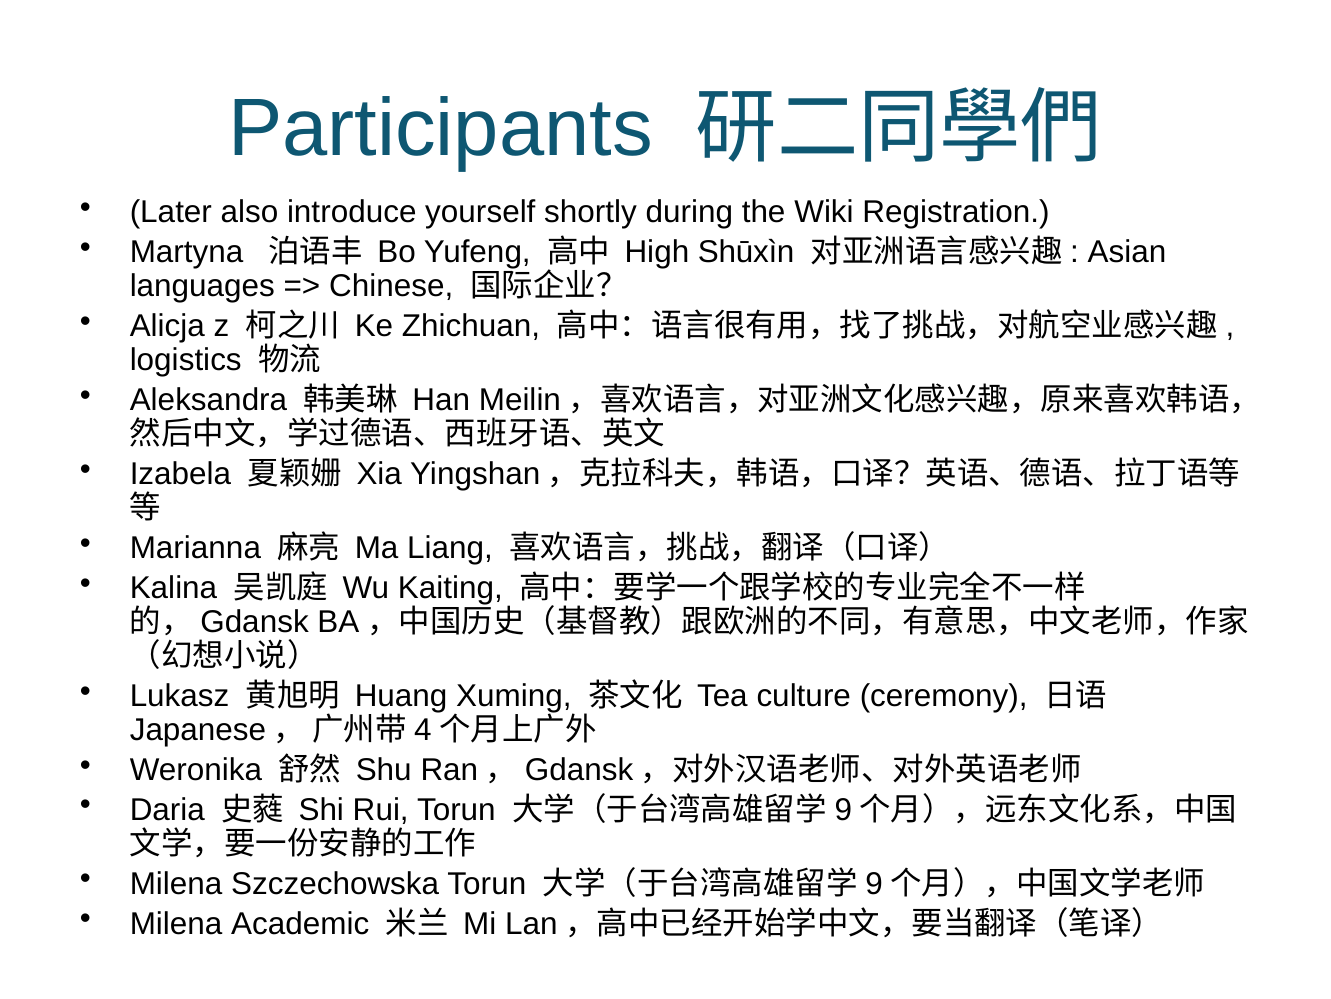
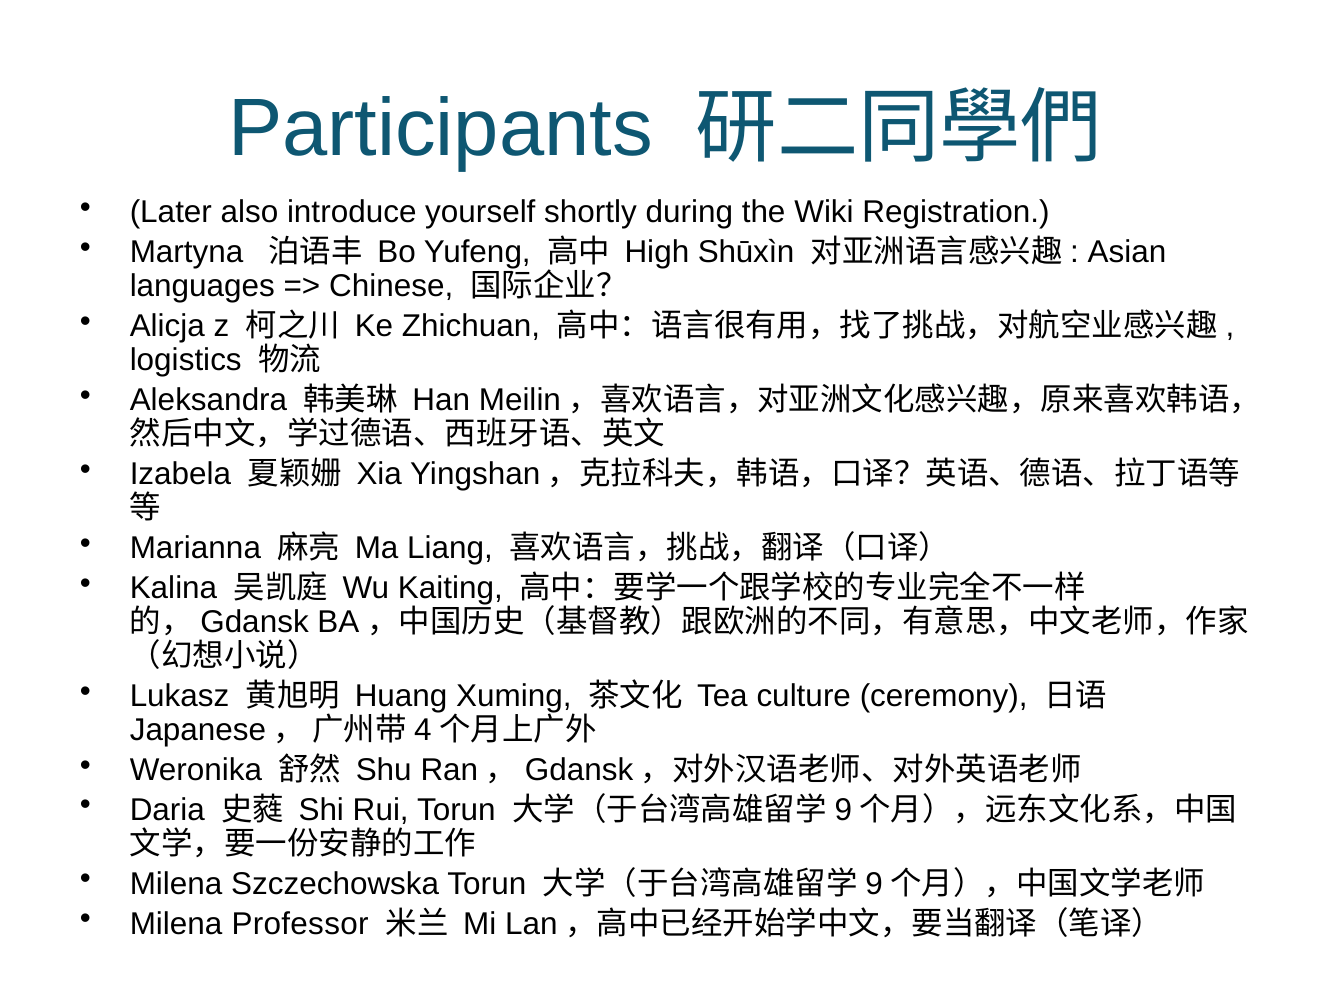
Academic: Academic -> Professor
